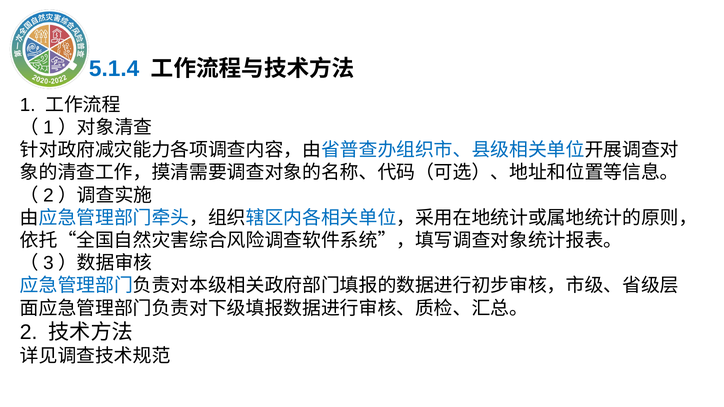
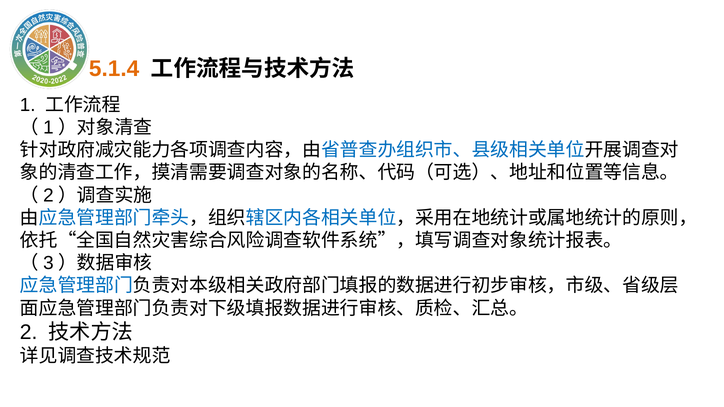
5.1.4 colour: blue -> orange
